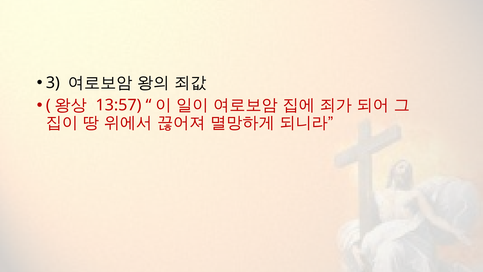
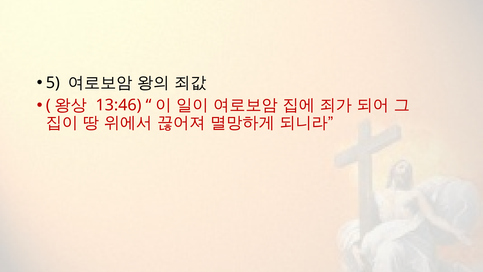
3: 3 -> 5
13:57: 13:57 -> 13:46
